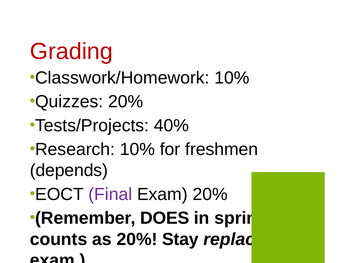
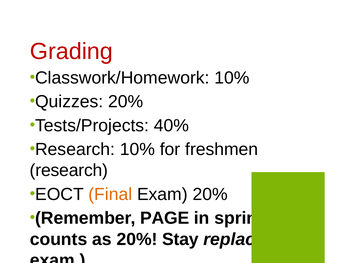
depends at (69, 171): depends -> research
Final colour: purple -> orange
DOES: DOES -> PAGE
